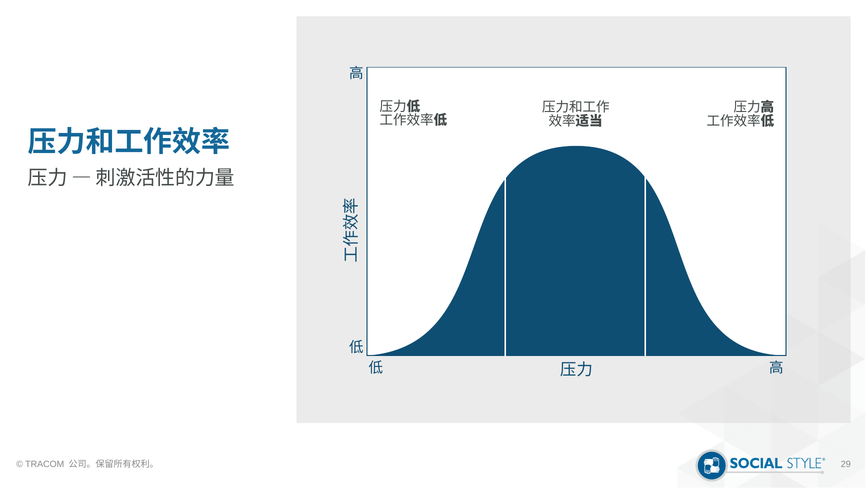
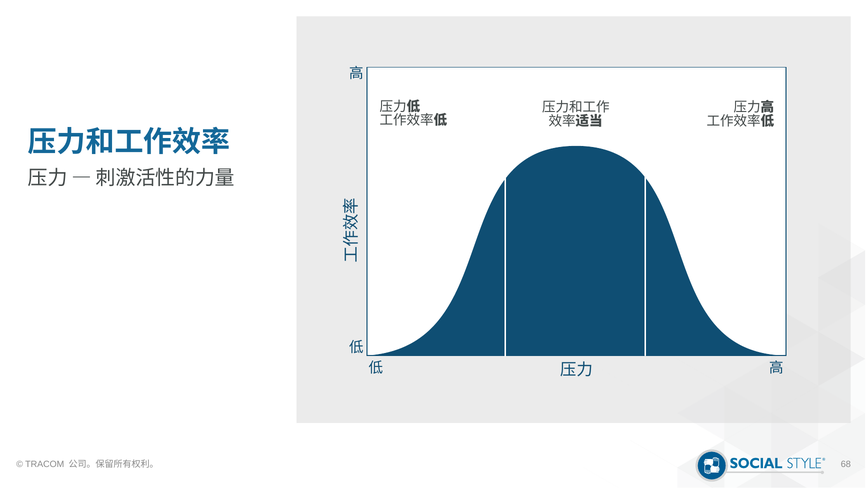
29: 29 -> 68
